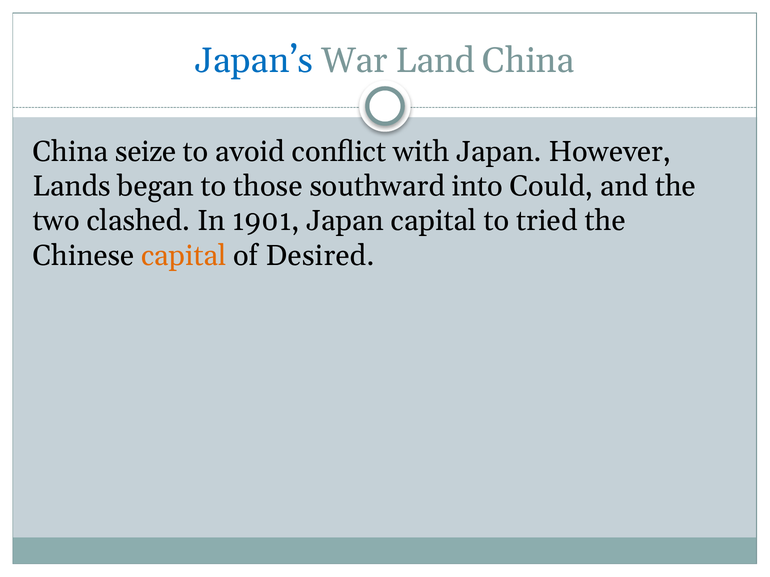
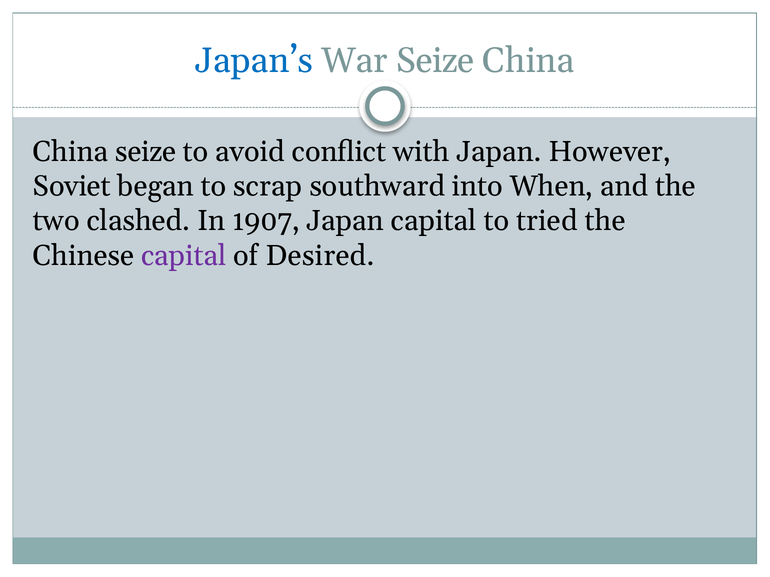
War Land: Land -> Seize
Lands: Lands -> Soviet
those: those -> scrap
Could: Could -> When
1901: 1901 -> 1907
capital at (184, 256) colour: orange -> purple
